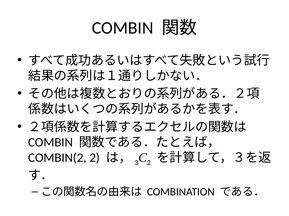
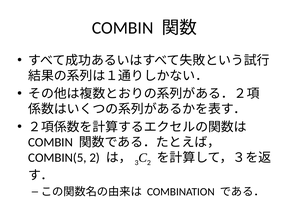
COMBIN(2: COMBIN(2 -> COMBIN(5
